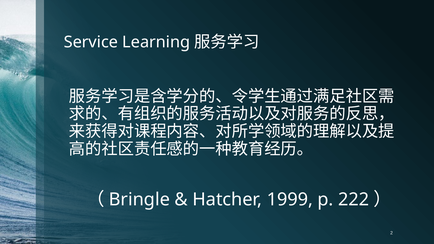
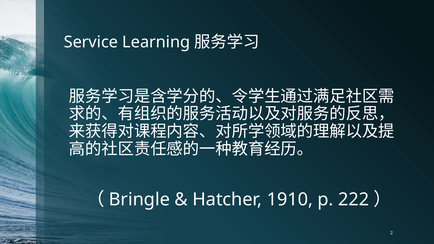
1999: 1999 -> 1910
